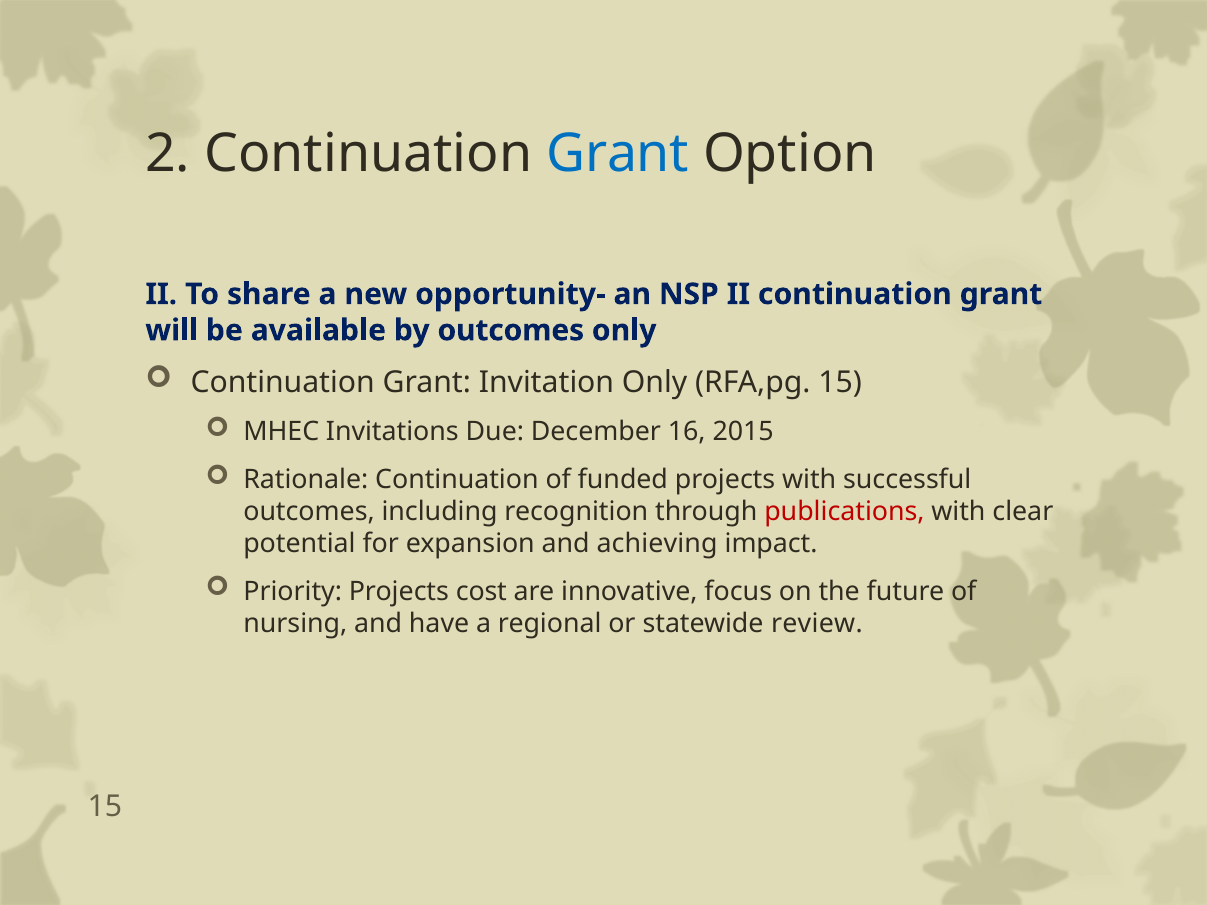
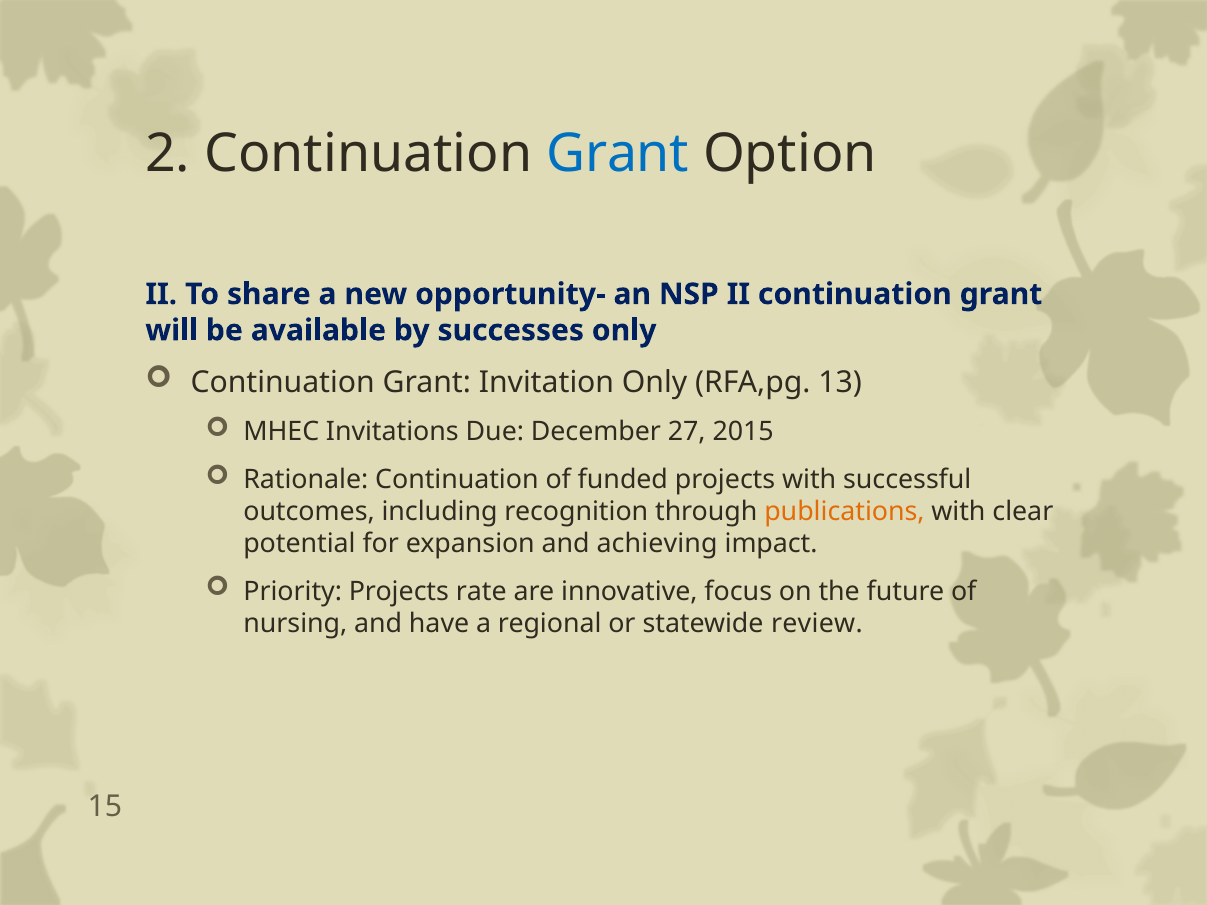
by outcomes: outcomes -> successes
RFA,pg 15: 15 -> 13
16: 16 -> 27
publications colour: red -> orange
cost: cost -> rate
